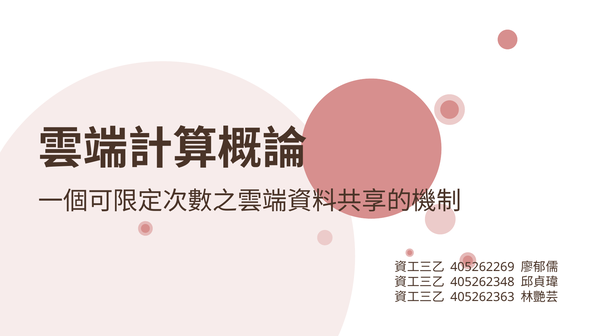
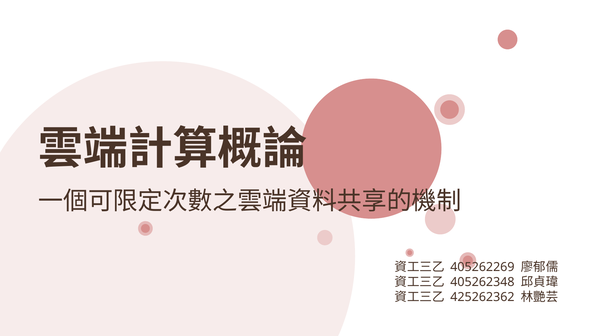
405262363: 405262363 -> 425262362
